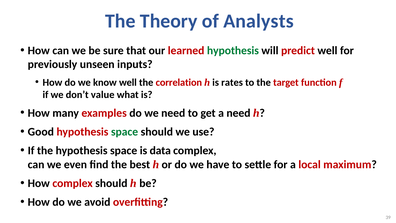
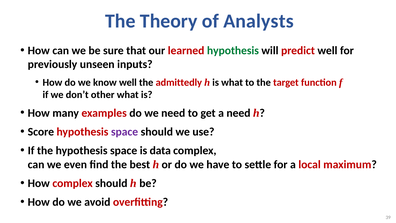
correlation: correlation -> admittedly
is rates: rates -> what
value: value -> other
Good: Good -> Score
space at (125, 132) colour: green -> purple
